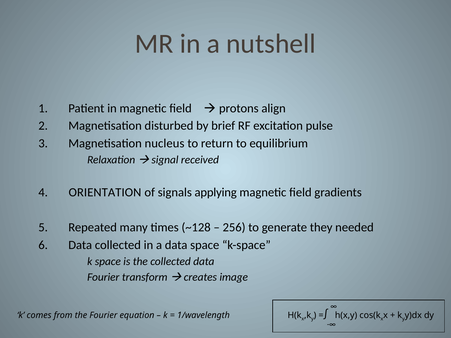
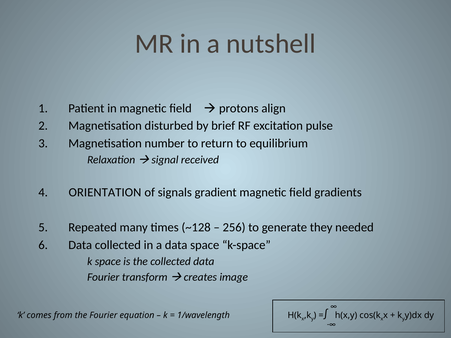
nucleus: nucleus -> number
applying: applying -> gradient
